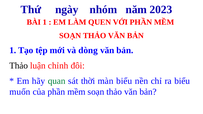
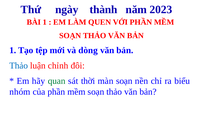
nhóm: nhóm -> thành
Thảo at (19, 66) colour: black -> blue
màn biểu: biểu -> soạn
muốn: muốn -> nhóm
